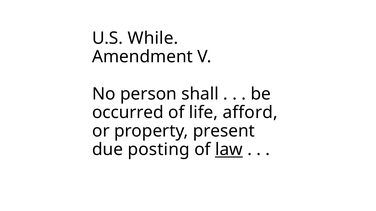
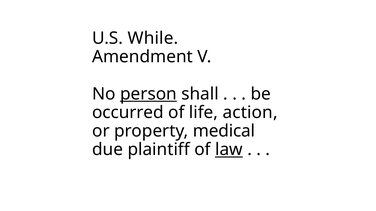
person underline: none -> present
afford: afford -> action
present: present -> medical
posting: posting -> plaintiff
